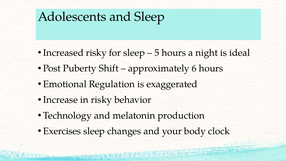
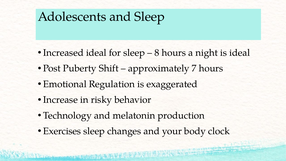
Increased risky: risky -> ideal
5: 5 -> 8
6: 6 -> 7
